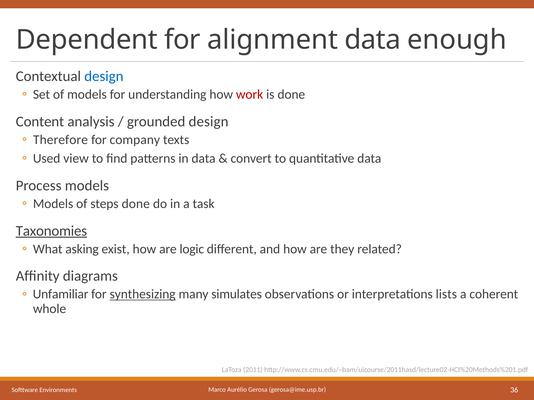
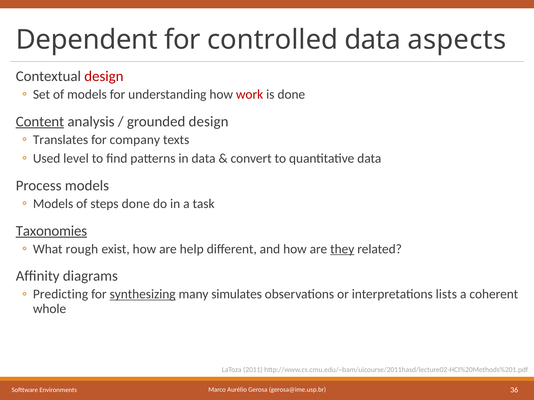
alignment: alignment -> controlled
enough: enough -> aspects
design at (104, 76) colour: blue -> red
Content underline: none -> present
Therefore: Therefore -> Translates
view: view -> level
asking: asking -> rough
logic: logic -> help
they underline: none -> present
Unfamiliar: Unfamiliar -> Predicting
